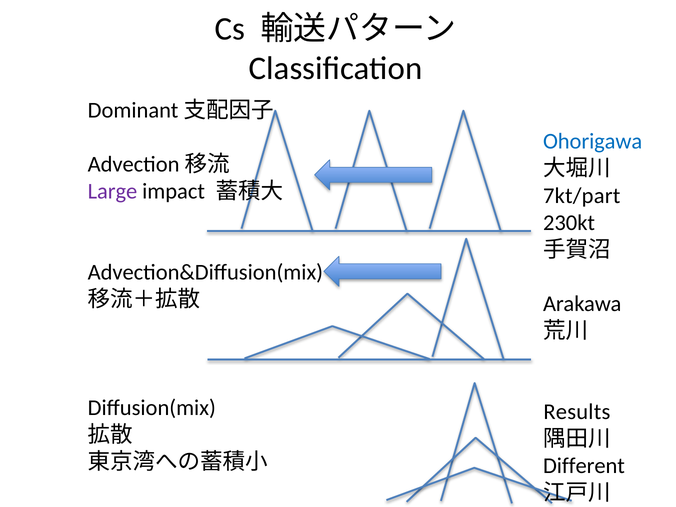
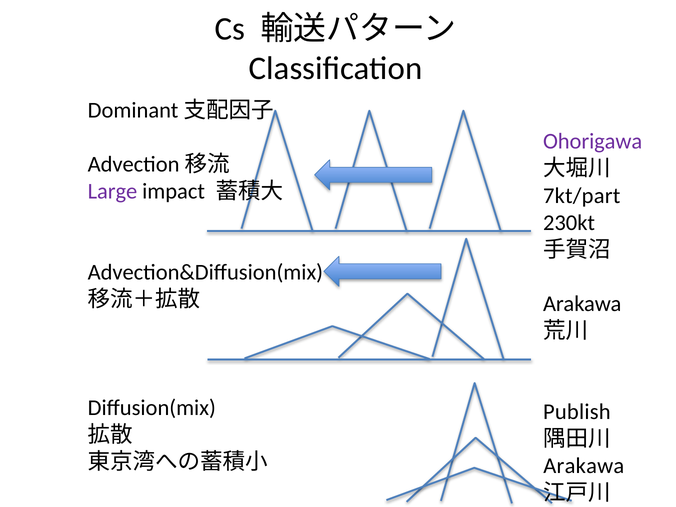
Ohorigawa colour: blue -> purple
Results: Results -> Publish
Different at (584, 466): Different -> Arakawa
